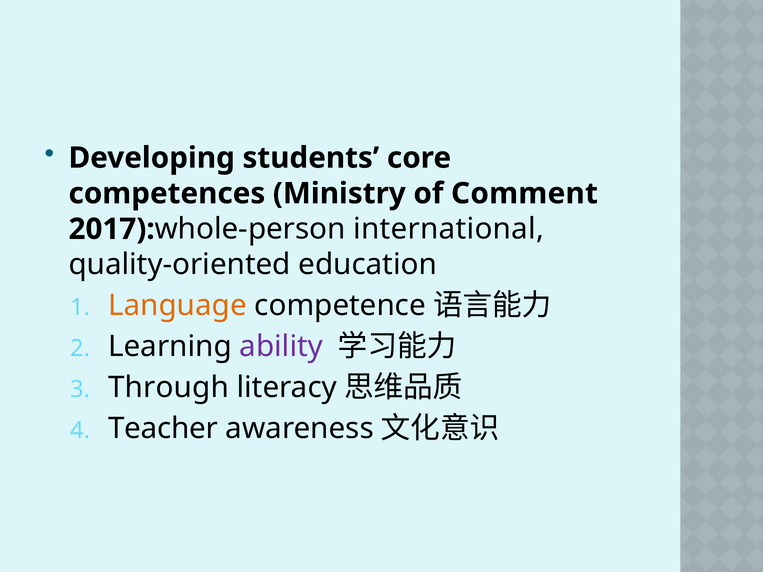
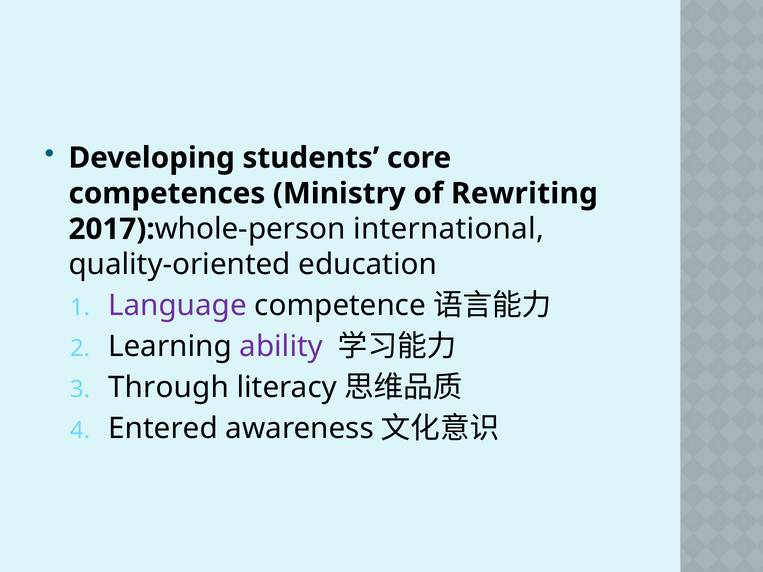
Comment: Comment -> Rewriting
Language colour: orange -> purple
Teacher: Teacher -> Entered
